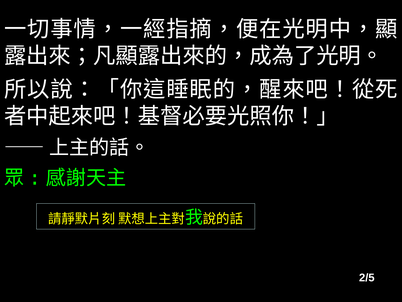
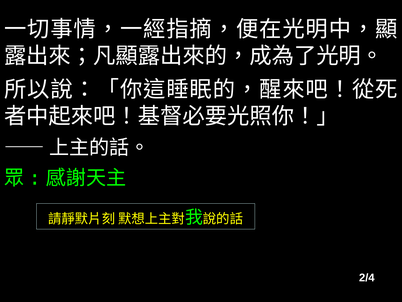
2/5: 2/5 -> 2/4
